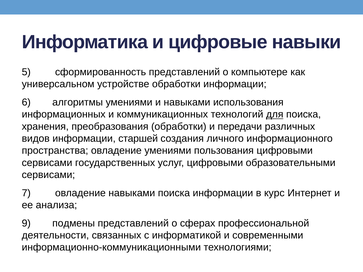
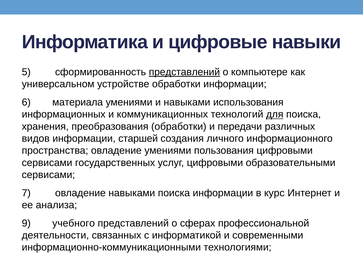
представлений at (184, 72) underline: none -> present
алгоритмы: алгоритмы -> материала
подмены: подмены -> учебного
